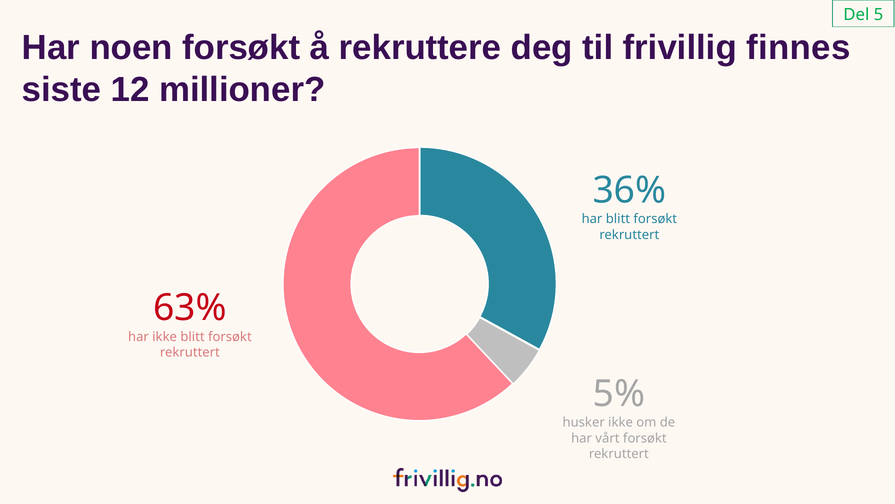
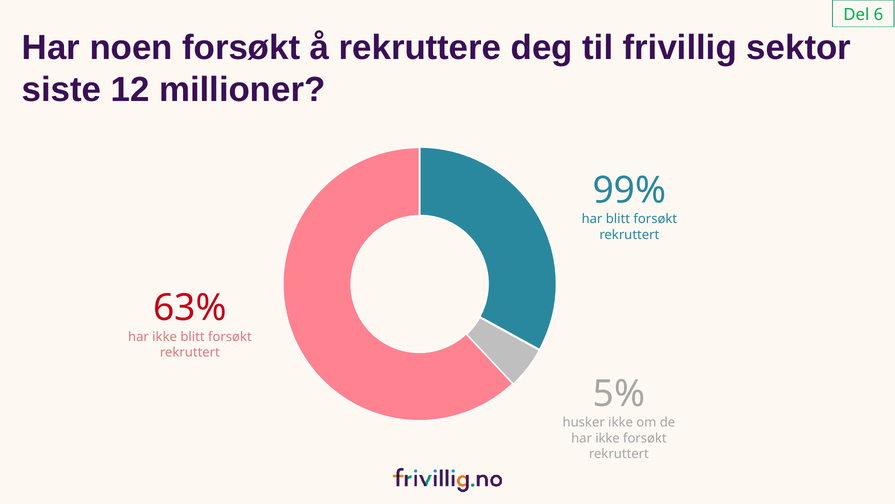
5: 5 -> 6
finnes: finnes -> sektor
36%: 36% -> 99%
vårt at (607, 438): vårt -> ikke
